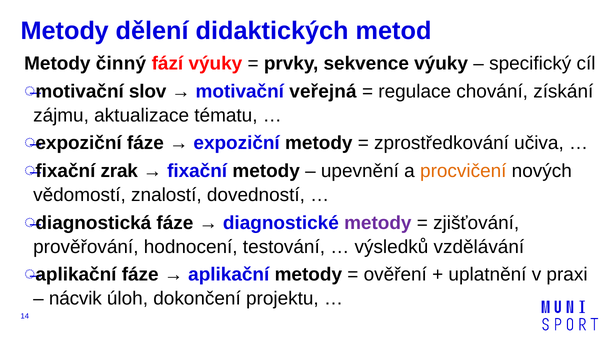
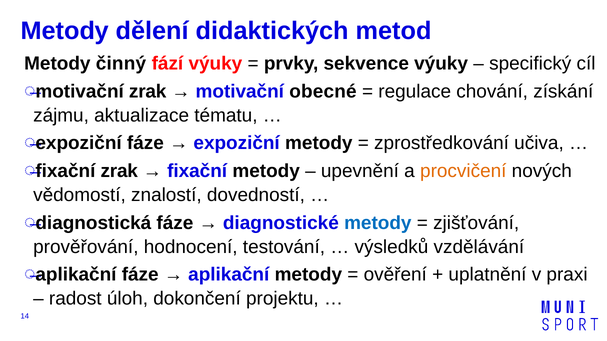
motivační slov: slov -> zrak
veřejná: veřejná -> obecné
metody at (378, 223) colour: purple -> blue
nácvik: nácvik -> radost
